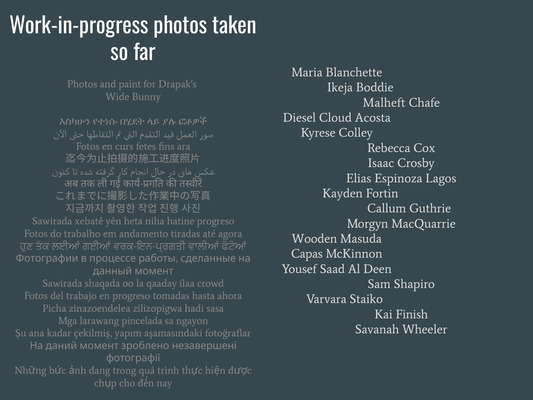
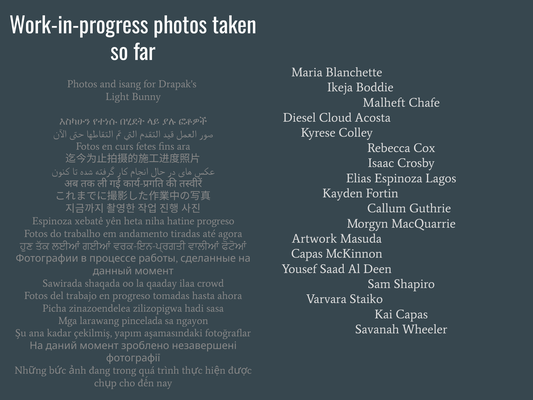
paint: paint -> isang
Wide: Wide -> Light
Sawirada at (52, 221): Sawirada -> Espinoza
Wooden: Wooden -> Artwork
Kai Finish: Finish -> Capas
